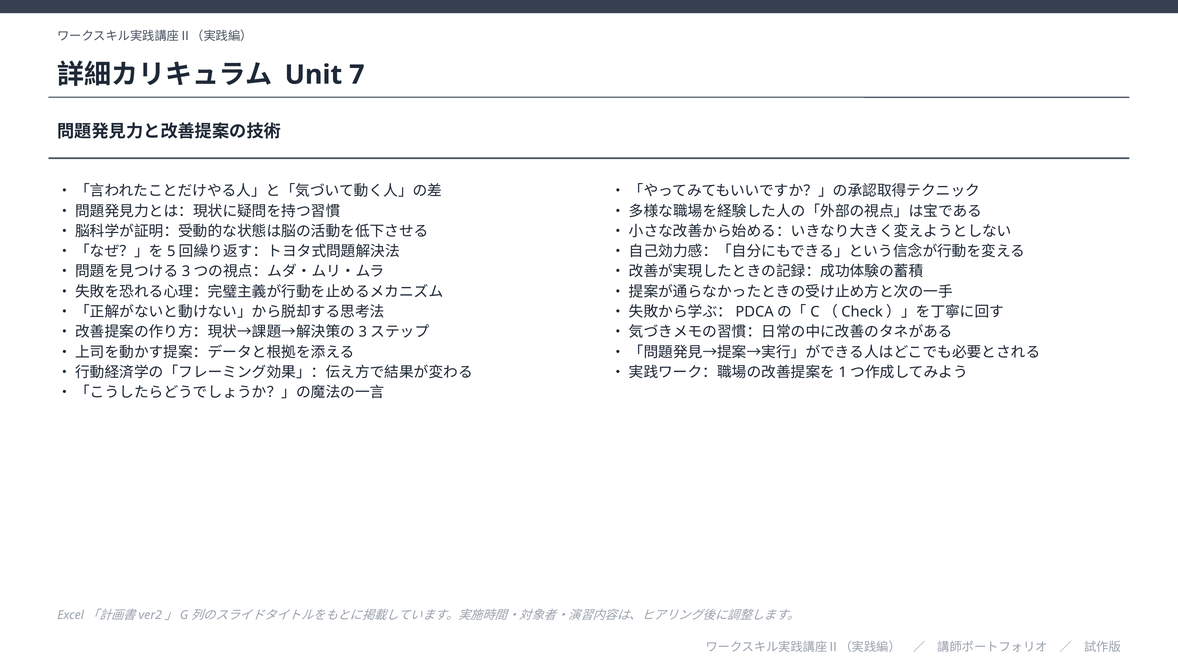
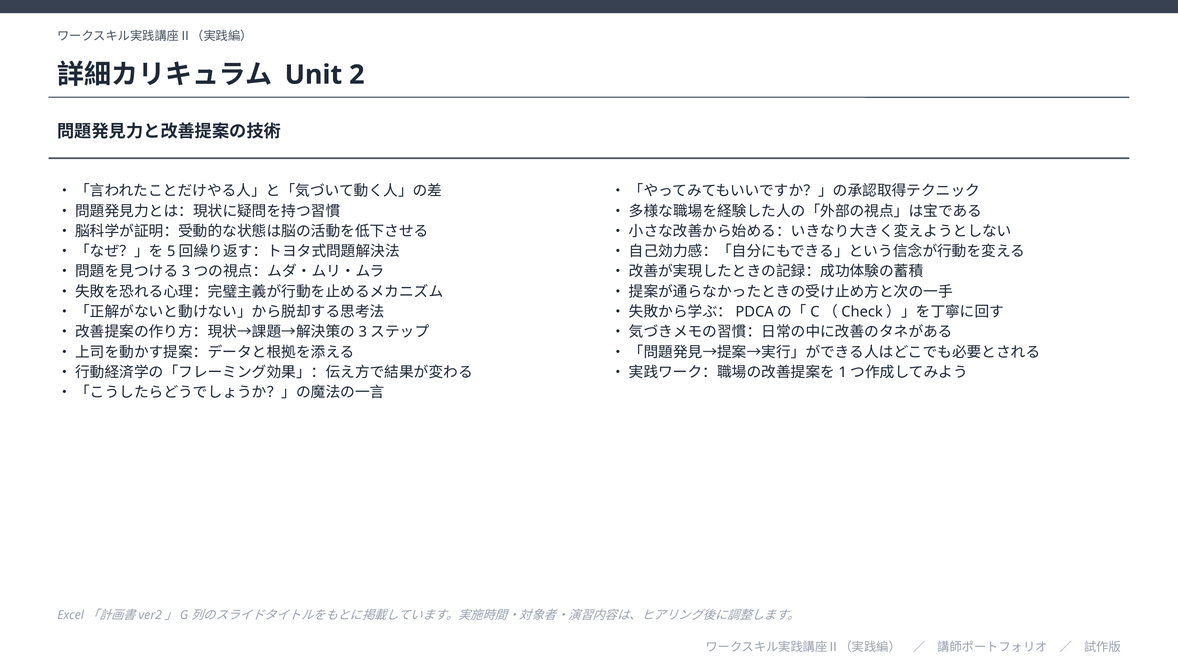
7: 7 -> 2
